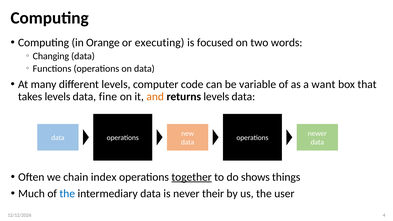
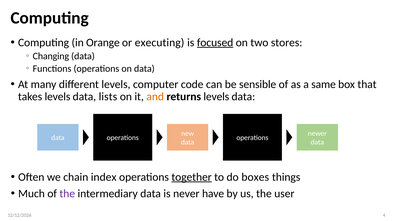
focused underline: none -> present
words: words -> stores
variable: variable -> sensible
want: want -> same
fine: fine -> lists
shows: shows -> boxes
the at (67, 194) colour: blue -> purple
their: their -> have
